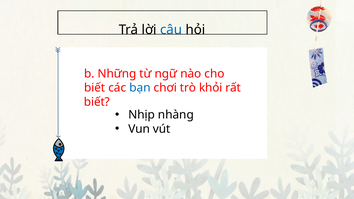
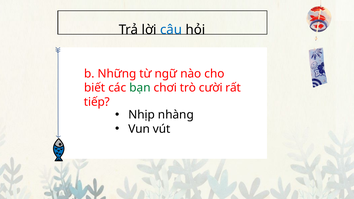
bạn colour: blue -> green
khỏi: khỏi -> cười
biết at (97, 102): biết -> tiếp
